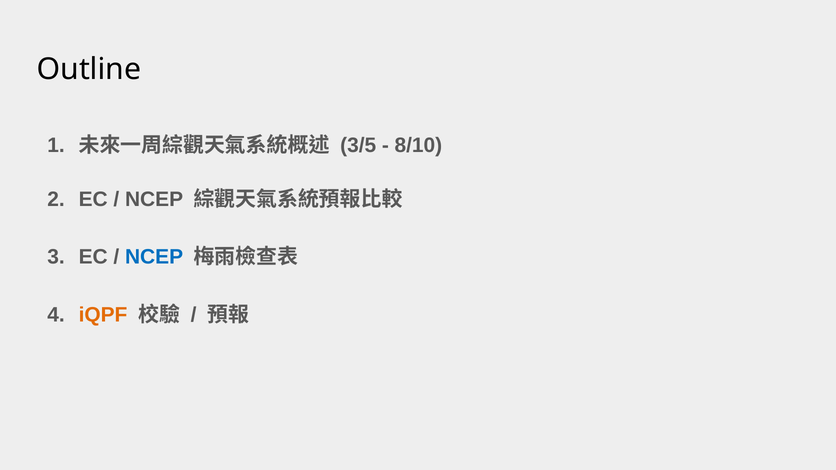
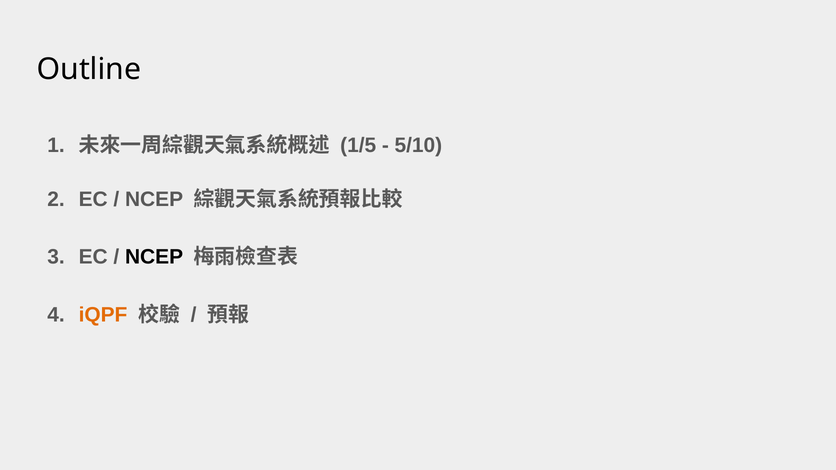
3/5: 3/5 -> 1/5
8/10: 8/10 -> 5/10
NCEP at (154, 257) colour: blue -> black
